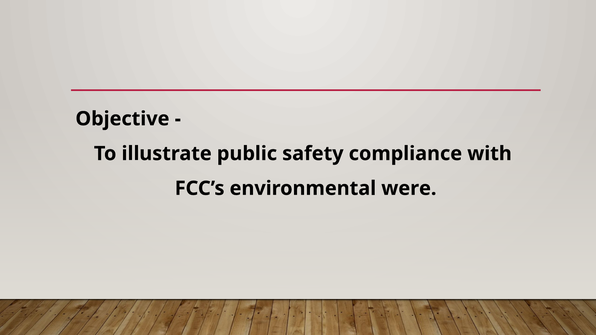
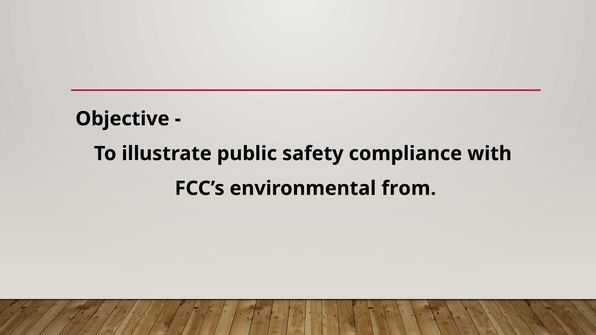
were: were -> from
